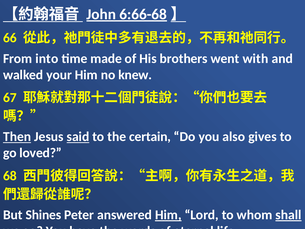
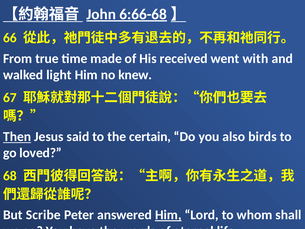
into: into -> true
brothers: brothers -> received
your: your -> light
said underline: present -> none
gives: gives -> birds
Shines: Shines -> Scribe
shall underline: present -> none
